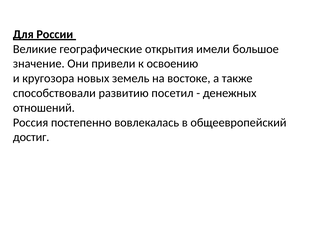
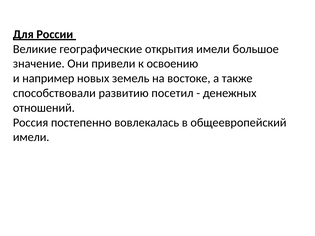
кругозора: кругозора -> например
достиг at (31, 137): достиг -> имели
